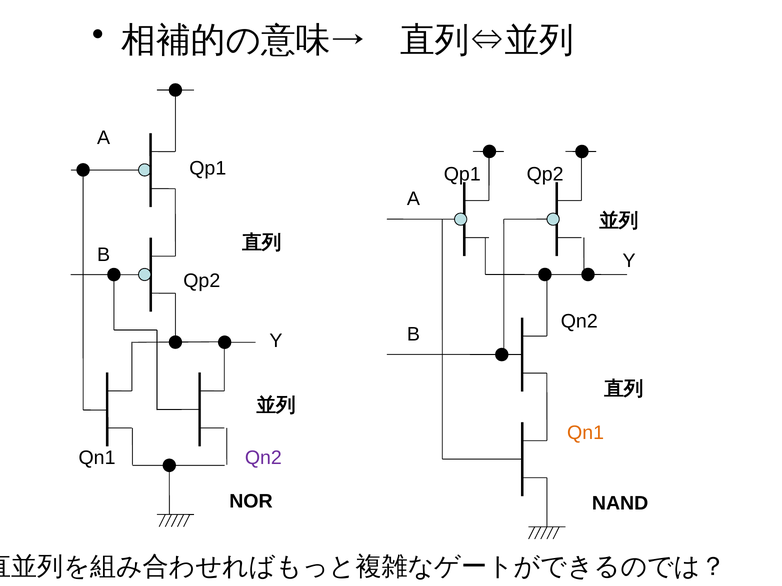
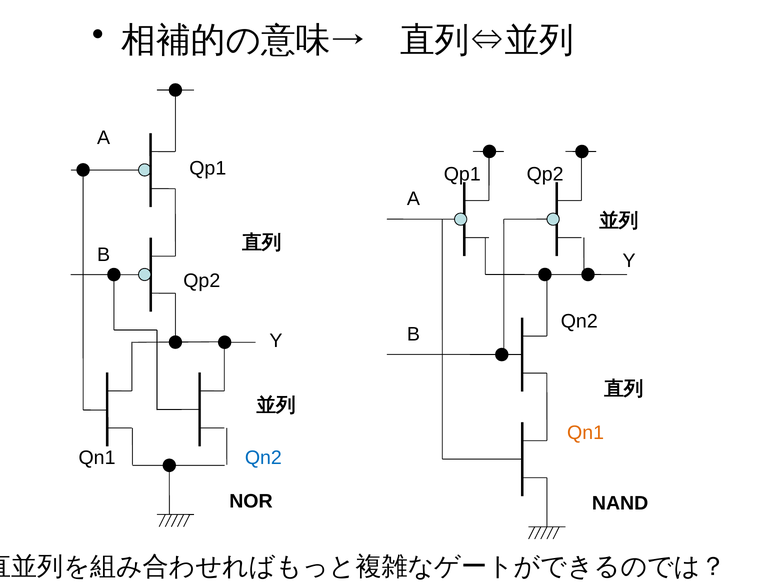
Qn2 at (263, 458) colour: purple -> blue
